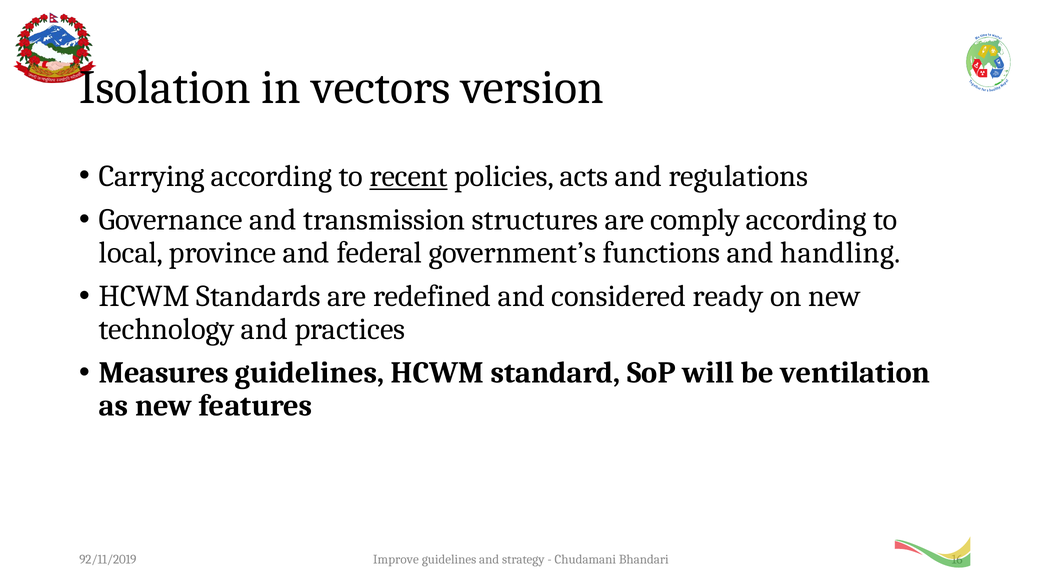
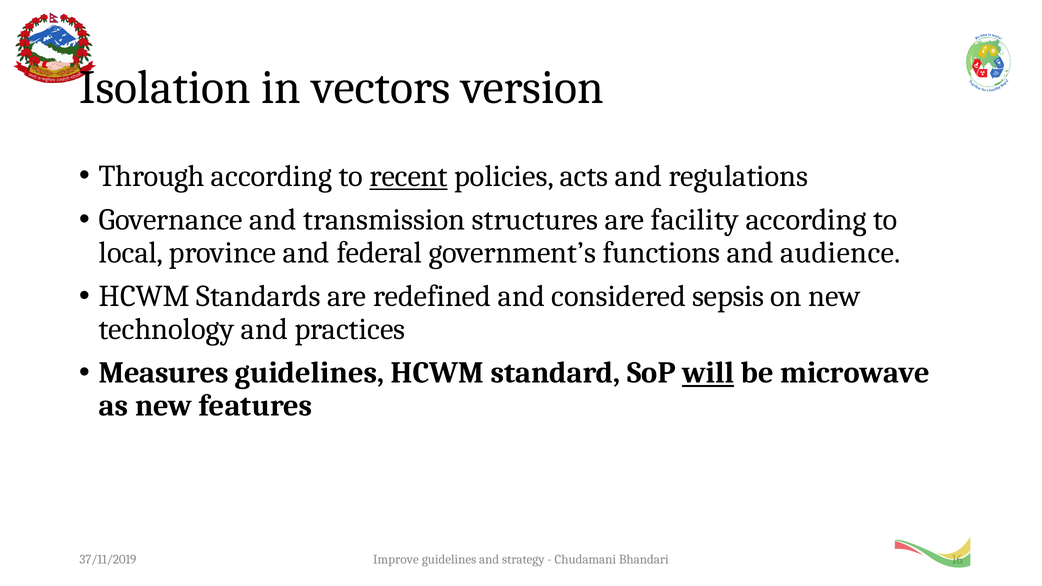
Carrying: Carrying -> Through
comply: comply -> facility
handling: handling -> audience
ready: ready -> sepsis
will underline: none -> present
ventilation: ventilation -> microwave
92/11/2019: 92/11/2019 -> 37/11/2019
